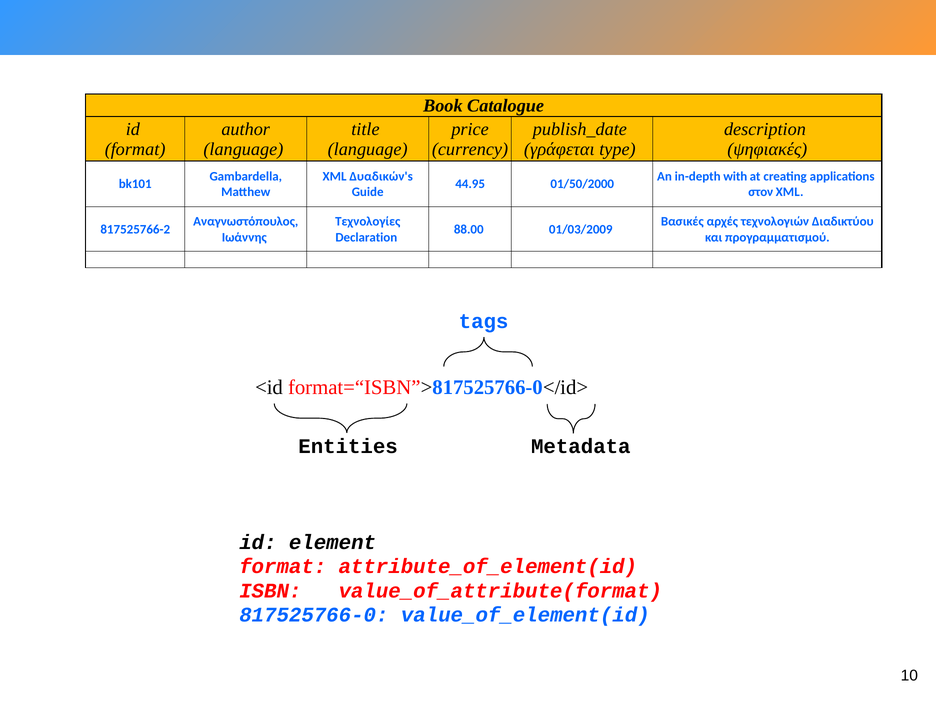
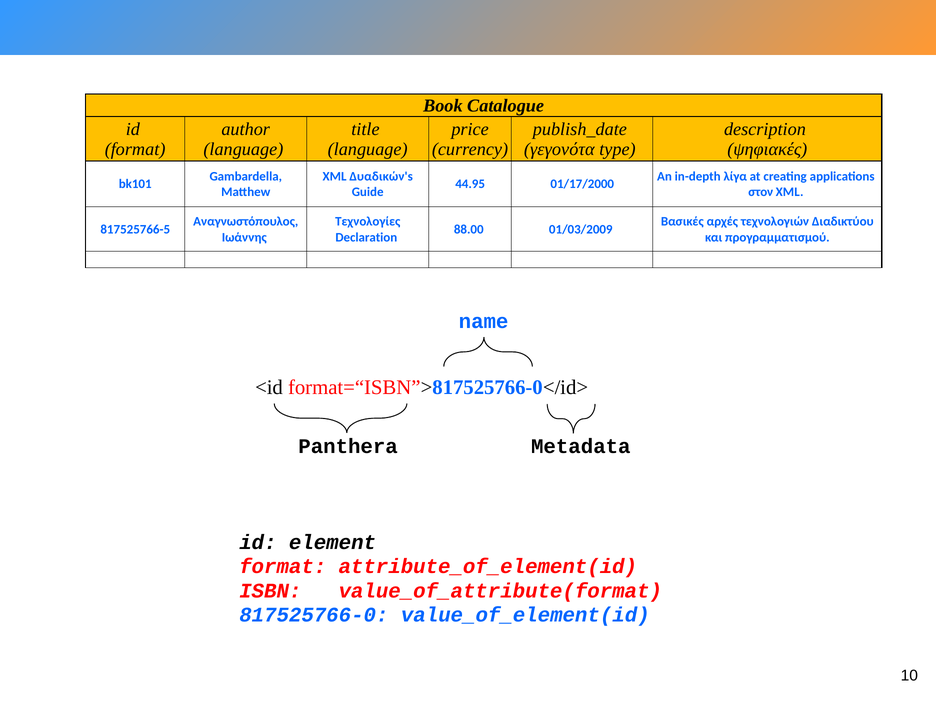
γράφεται: γράφεται -> γεγονότα
with: with -> λίγα
01/50/2000: 01/50/2000 -> 01/17/2000
817525766-2: 817525766-2 -> 817525766-5
tags: tags -> name
Entities: Entities -> Panthera
